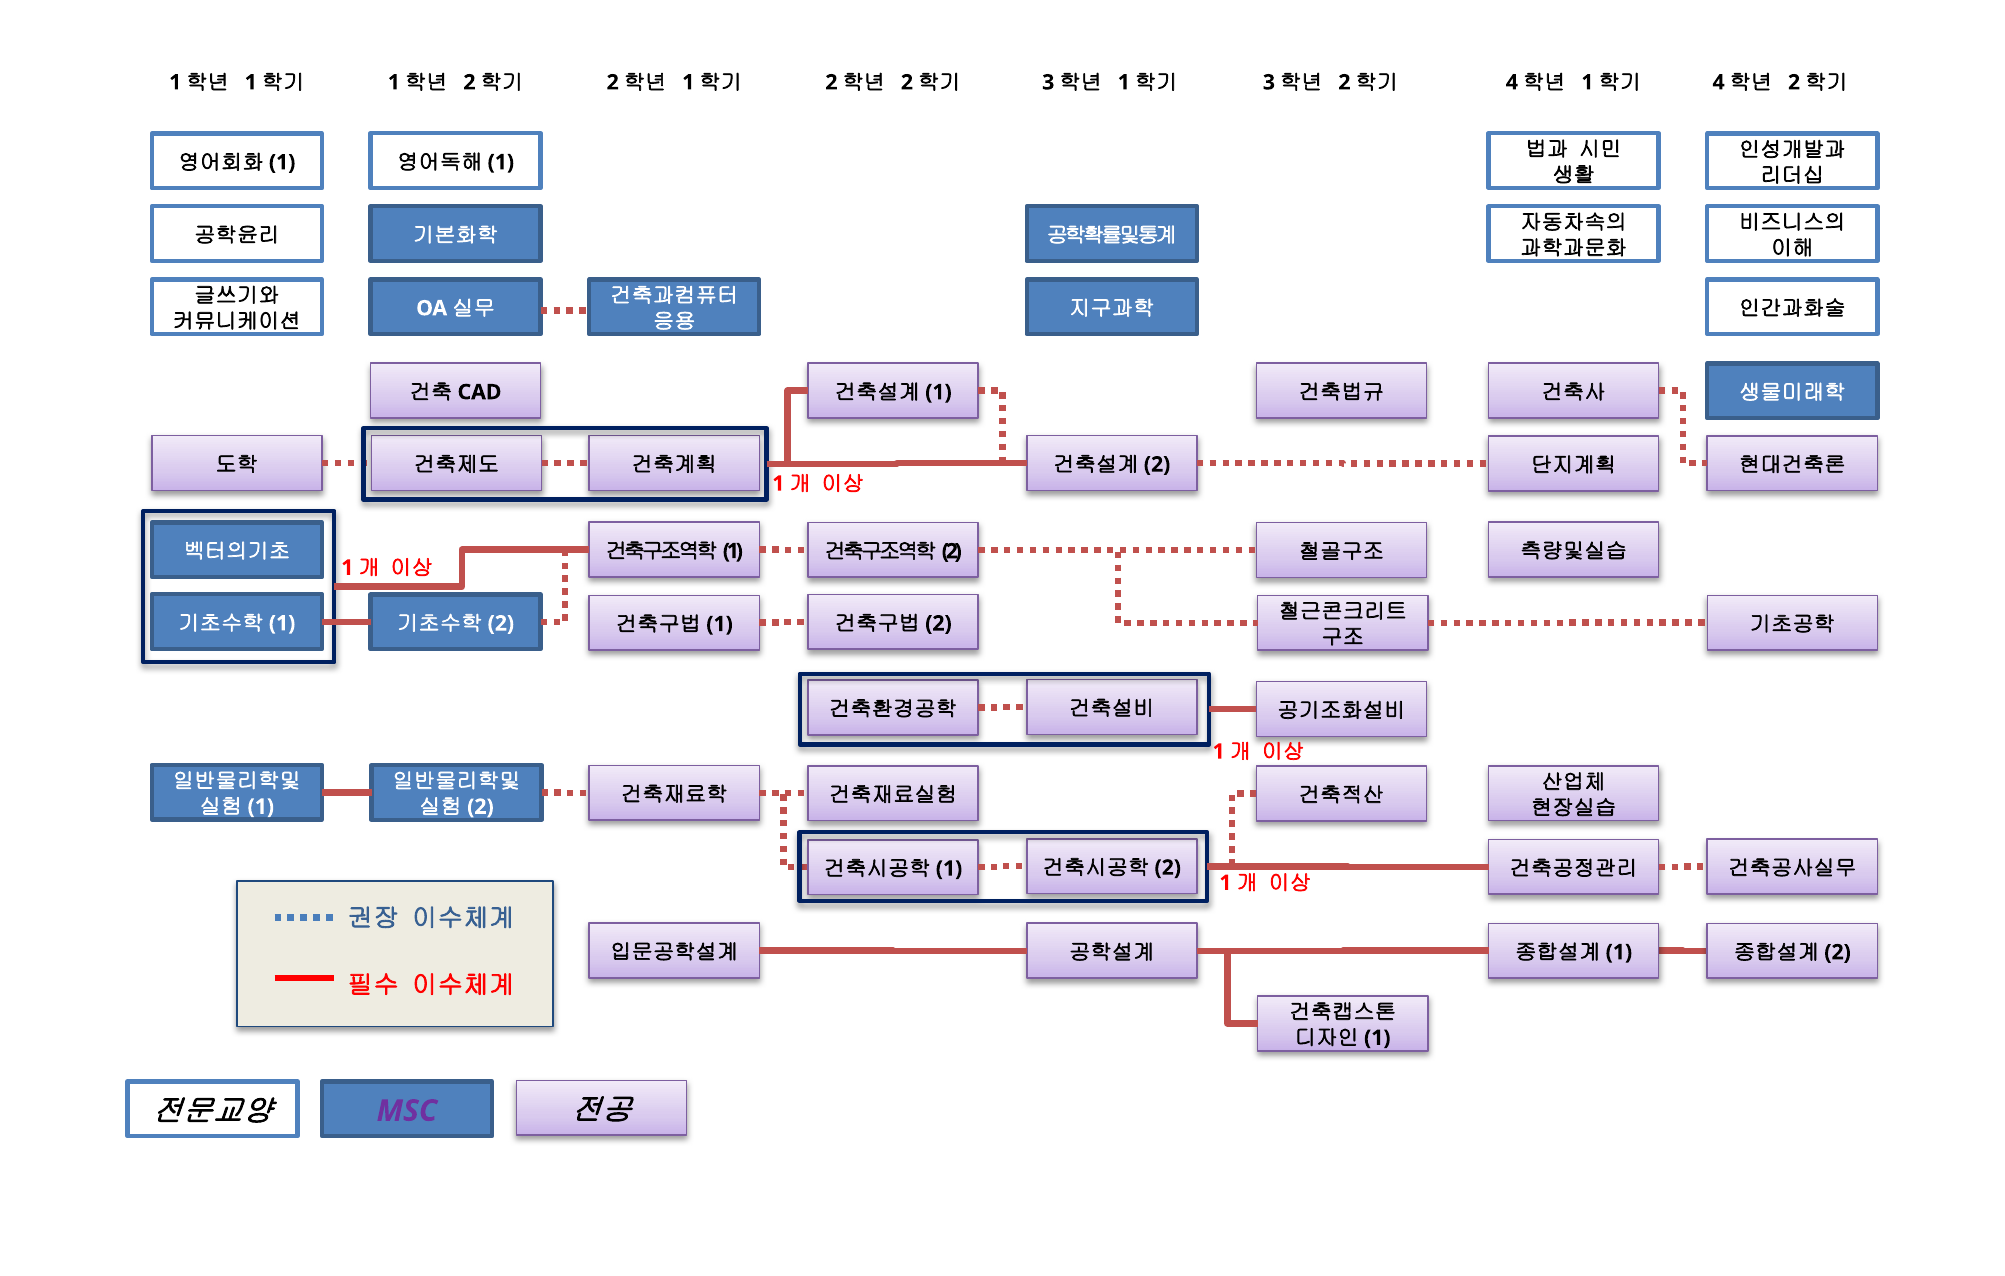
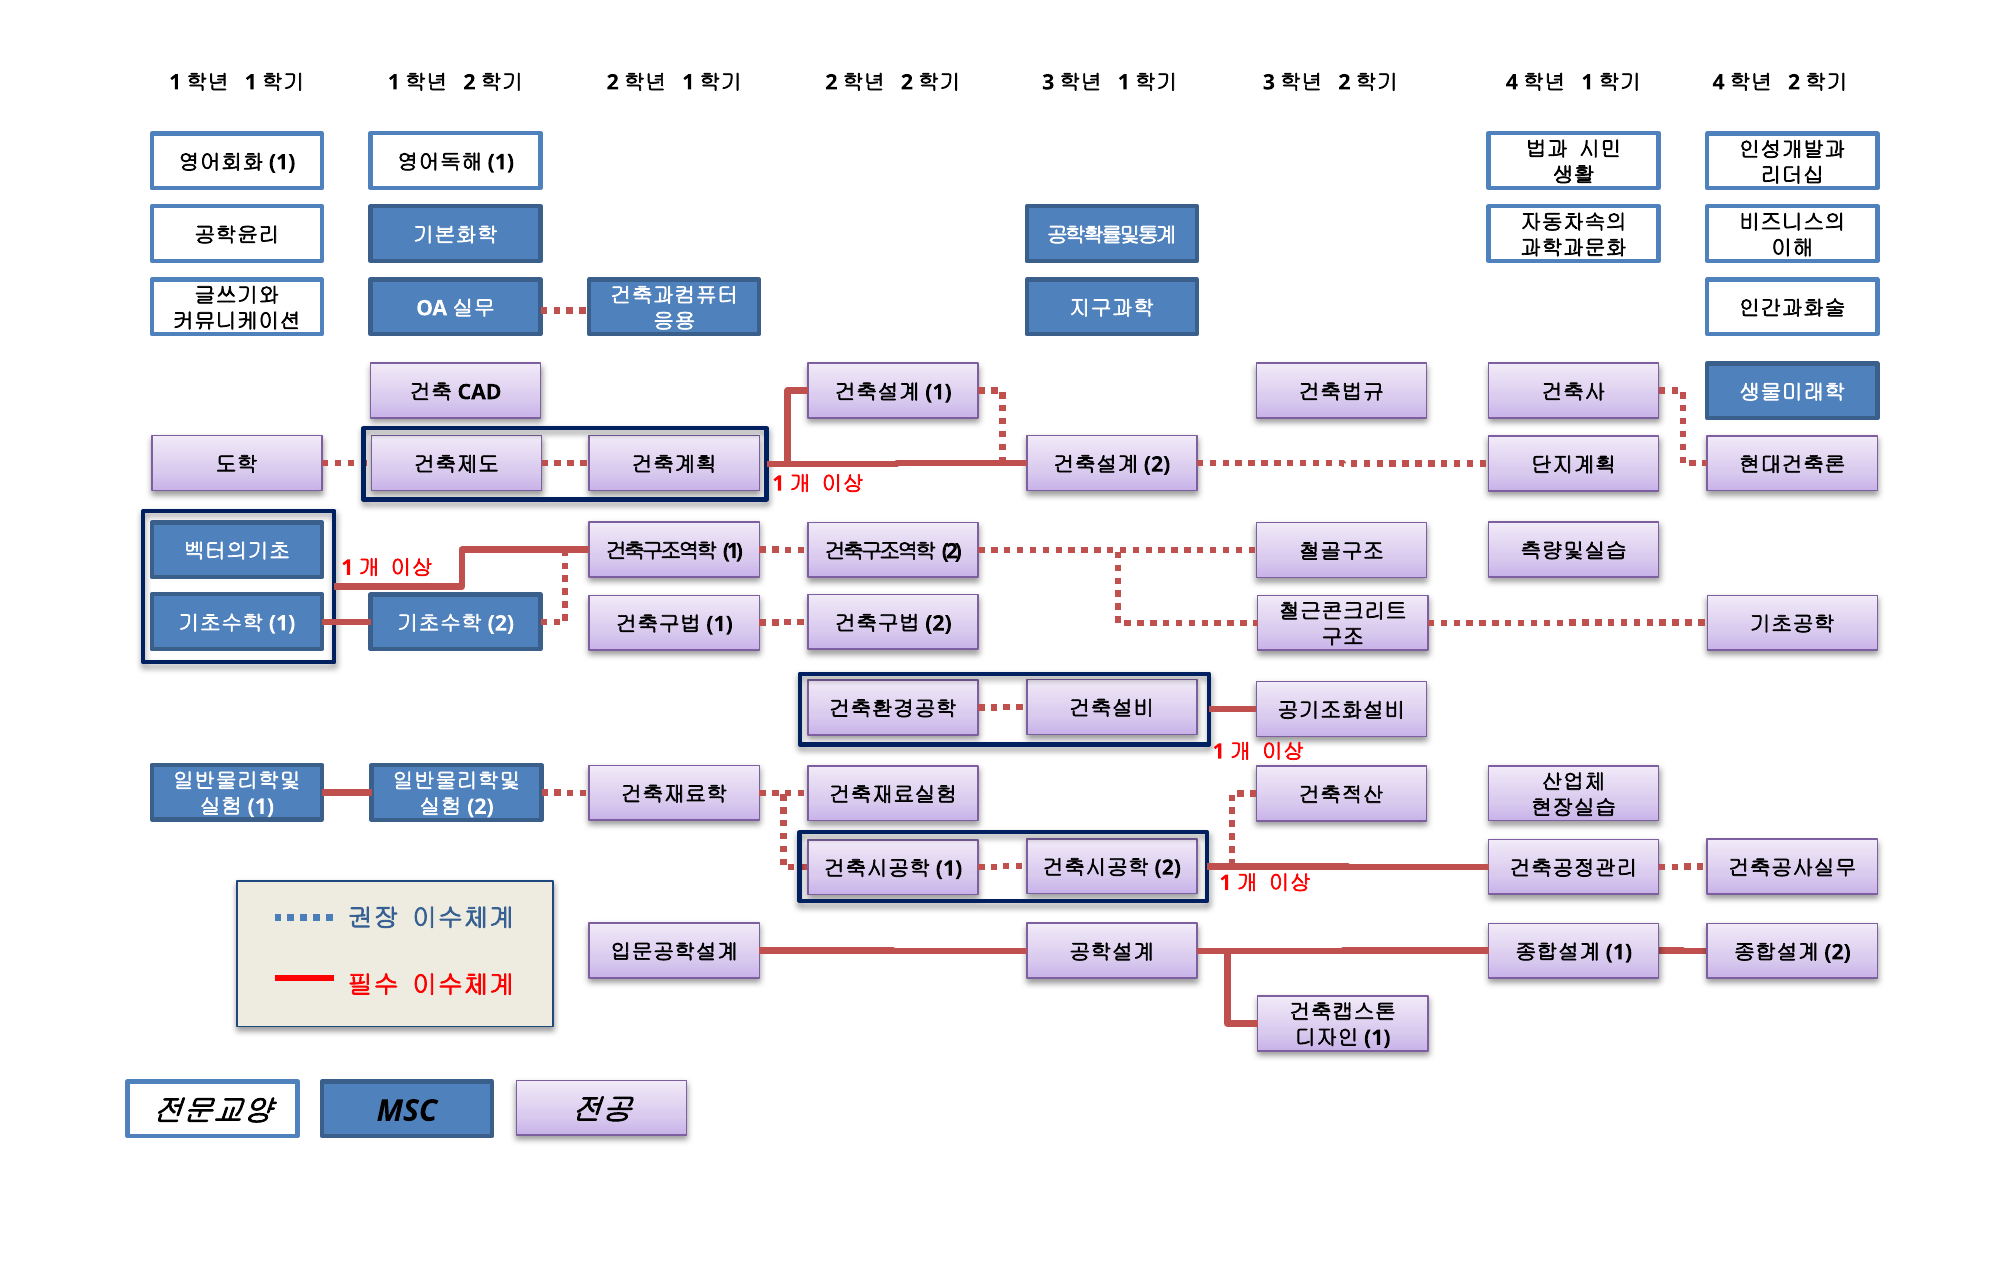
MSC colour: purple -> black
